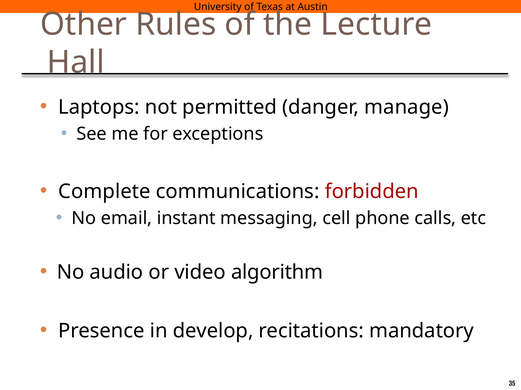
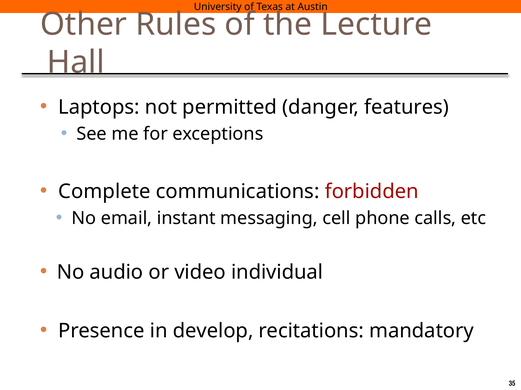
manage: manage -> features
algorithm: algorithm -> individual
